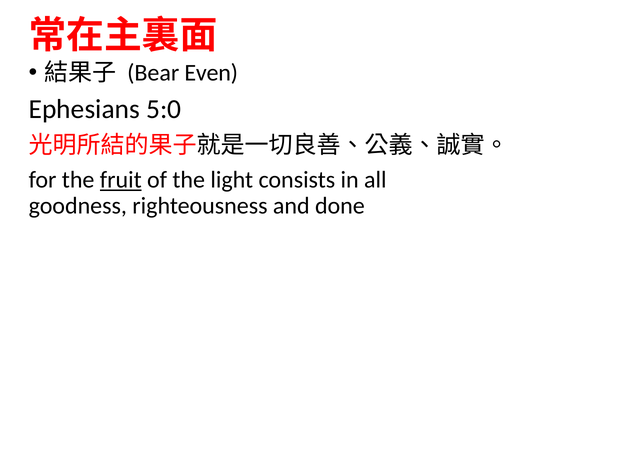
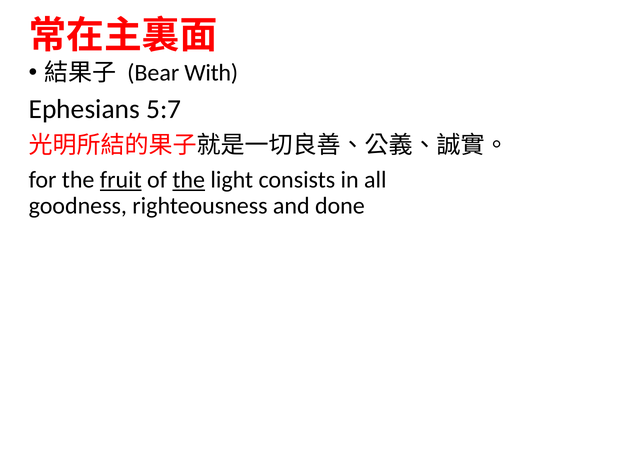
Even: Even -> With
5:0: 5:0 -> 5:7
the at (189, 180) underline: none -> present
